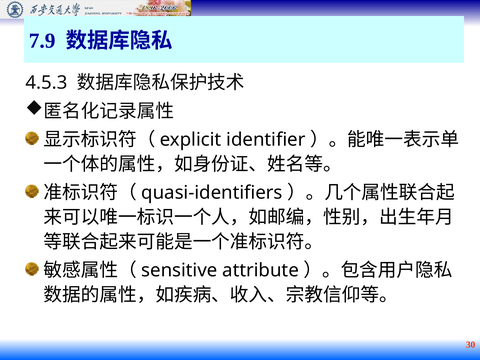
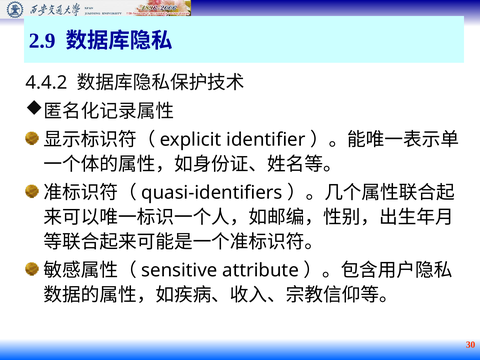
7.9: 7.9 -> 2.9
4.5.3: 4.5.3 -> 4.4.2
